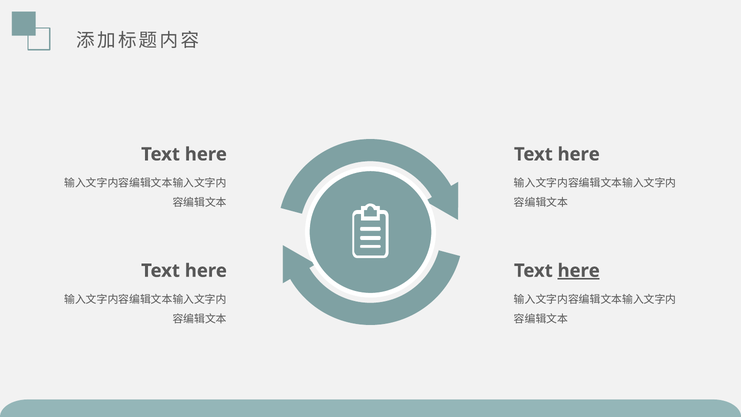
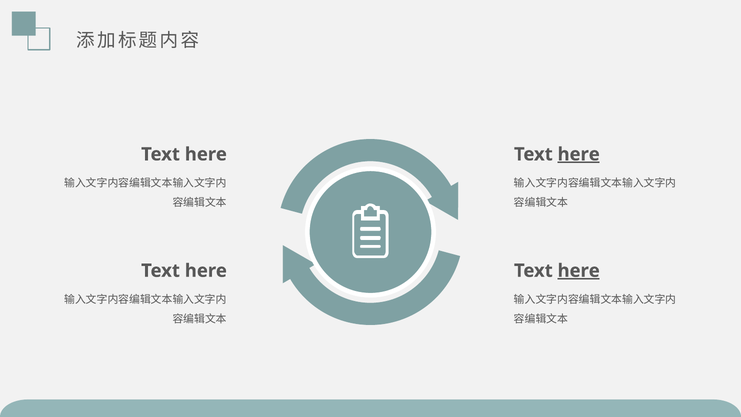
here at (579, 154) underline: none -> present
